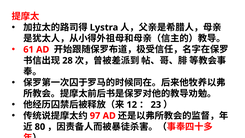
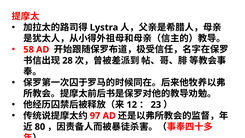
61: 61 -> 58
